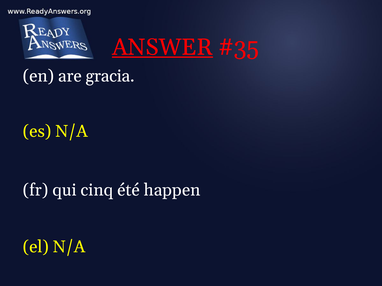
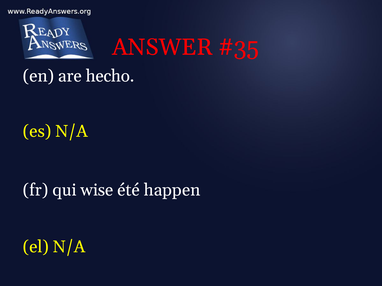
ANSWER underline: present -> none
gracia: gracia -> hecho
cinq: cinq -> wise
